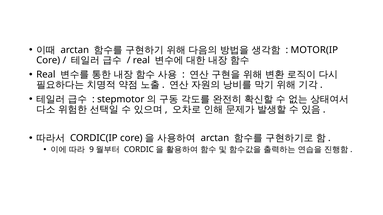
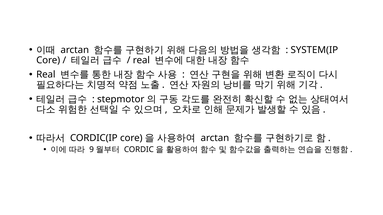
MOTOR(IP: MOTOR(IP -> SYSTEM(IP
